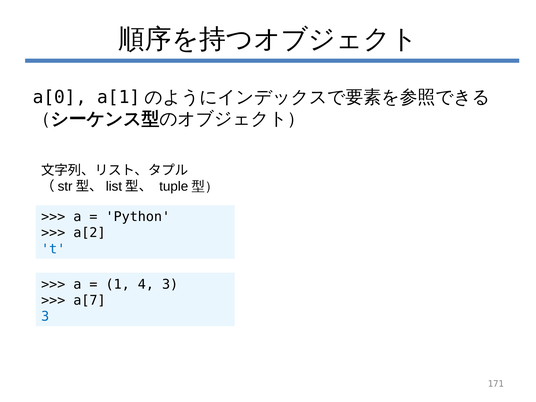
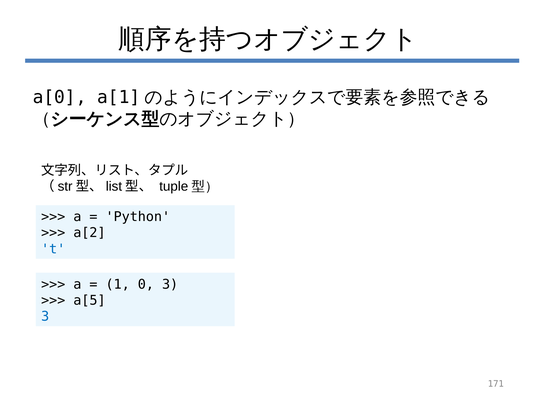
4: 4 -> 0
a[7: a[7 -> a[5
